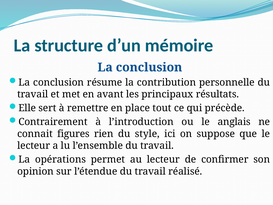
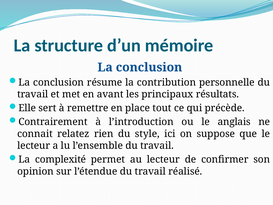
figures: figures -> relatez
opérations: opérations -> complexité
